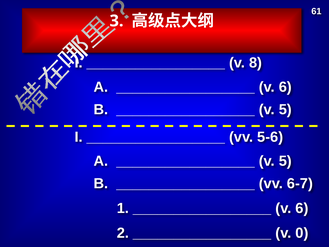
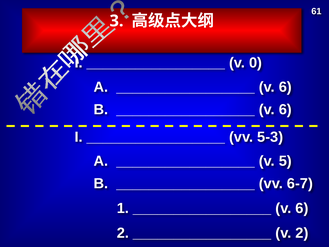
8: 8 -> 0
5 at (285, 109): 5 -> 6
5-6: 5-6 -> 5-3
v 0: 0 -> 2
